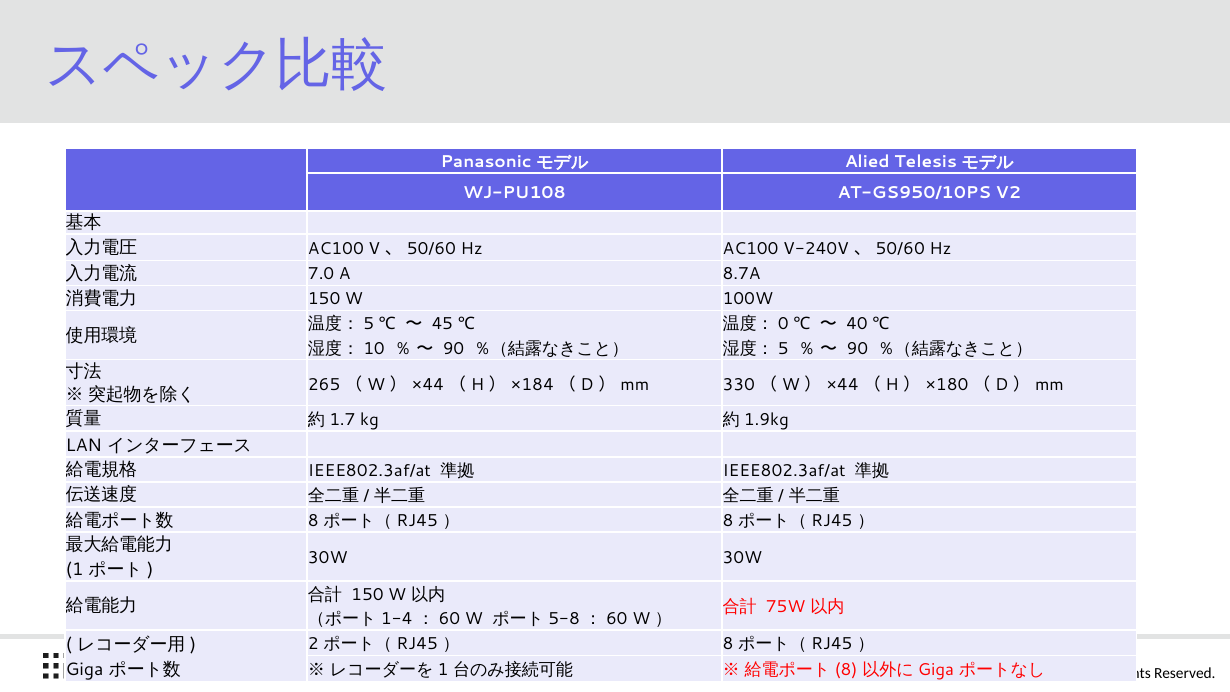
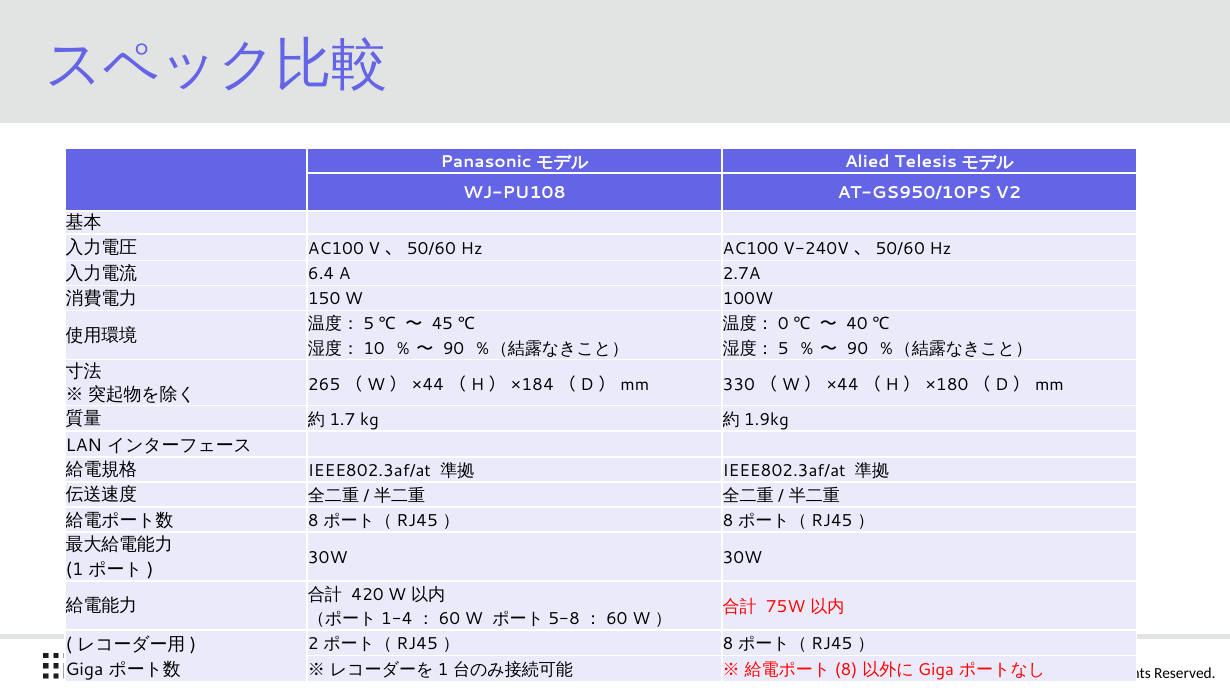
7.0: 7.0 -> 6.4
8.7A: 8.7A -> 2.7A
150 at (367, 595): 150 -> 420
